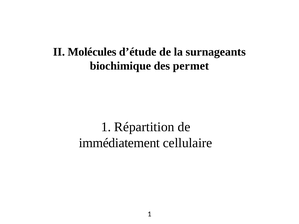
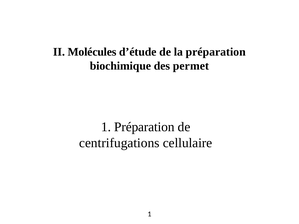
la surnageants: surnageants -> préparation
1 Répartition: Répartition -> Préparation
immédiatement: immédiatement -> centrifugations
